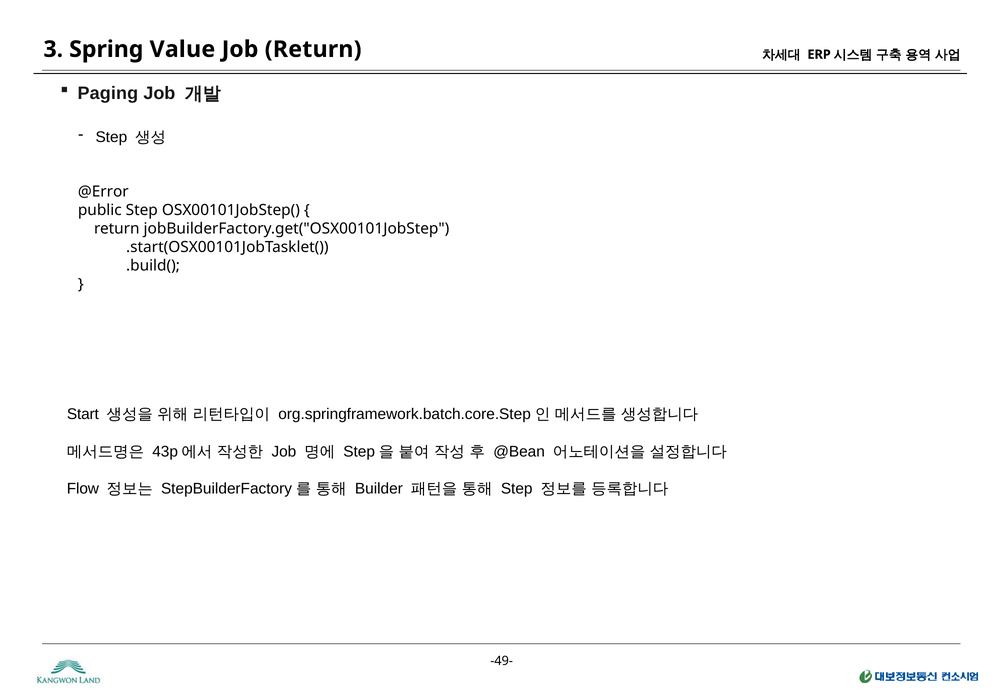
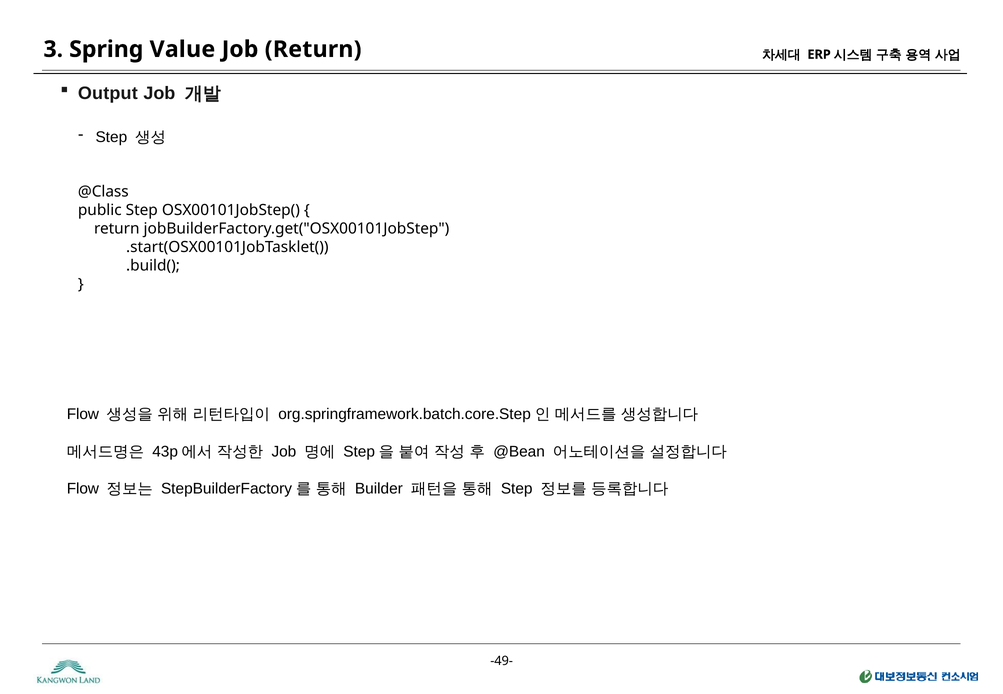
Paging: Paging -> Output
@Error: @Error -> @Class
Start at (83, 415): Start -> Flow
